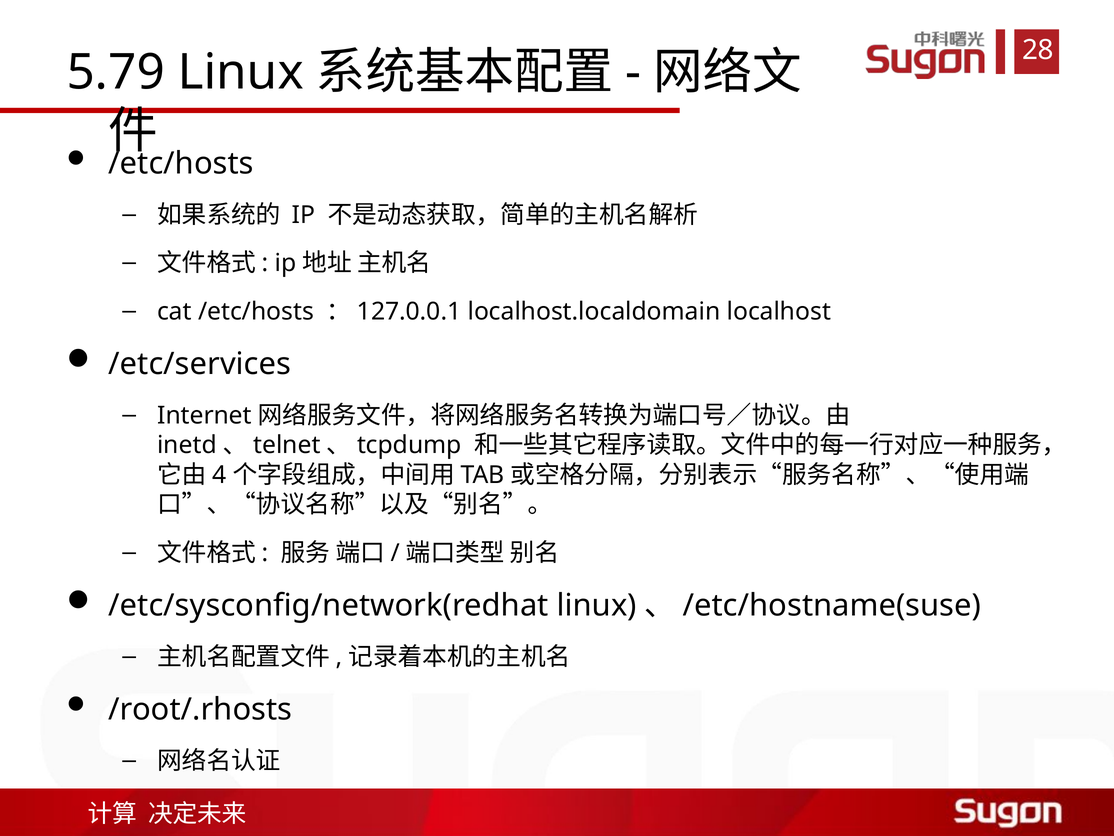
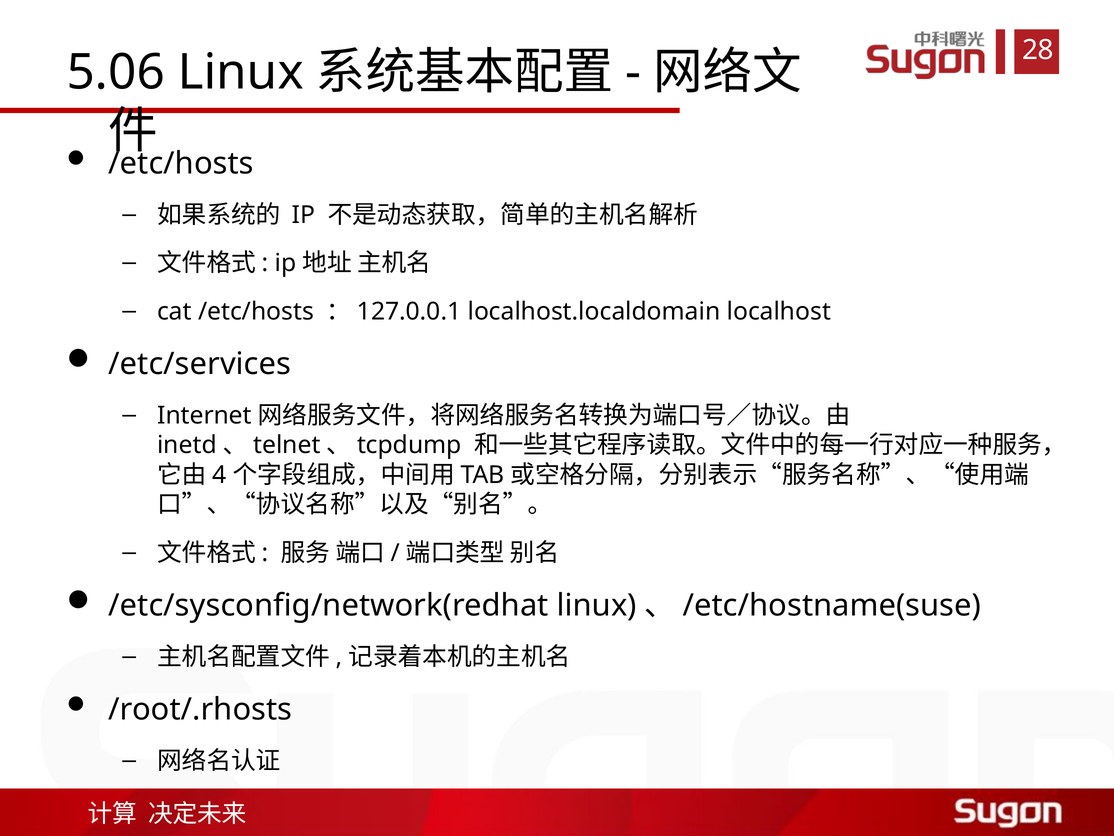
5.79: 5.79 -> 5.06
